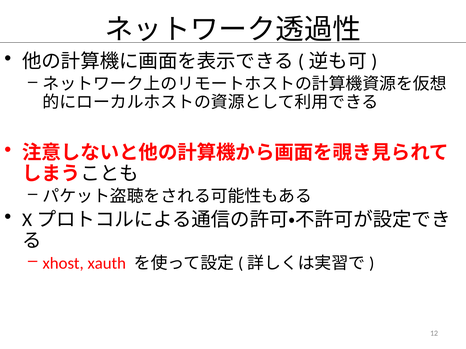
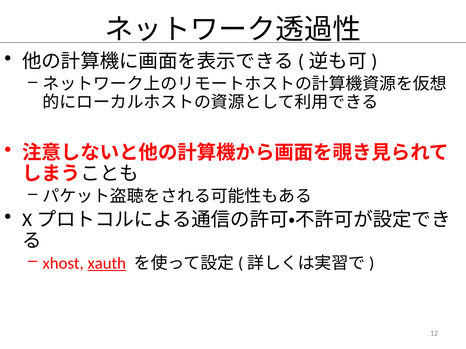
xauth underline: none -> present
